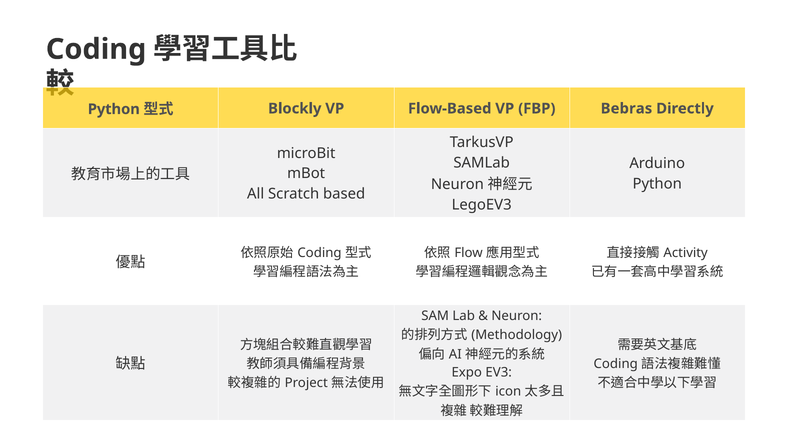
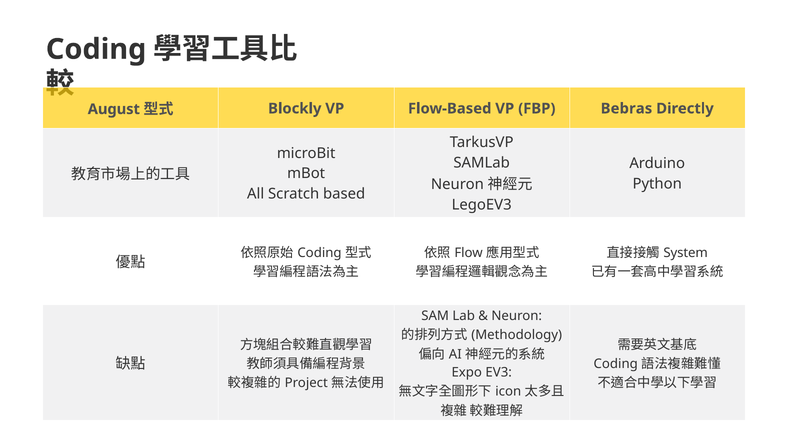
Python at (114, 109): Python -> August
Activity: Activity -> System
